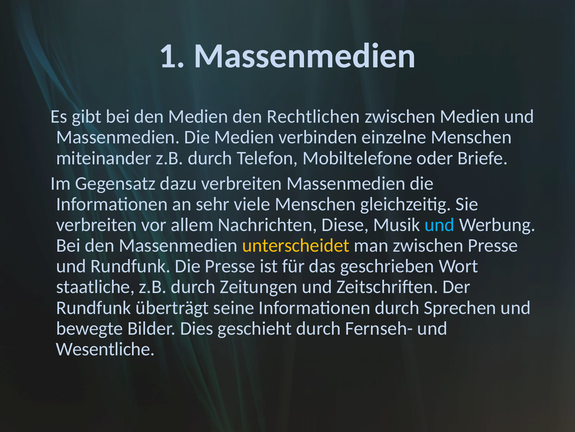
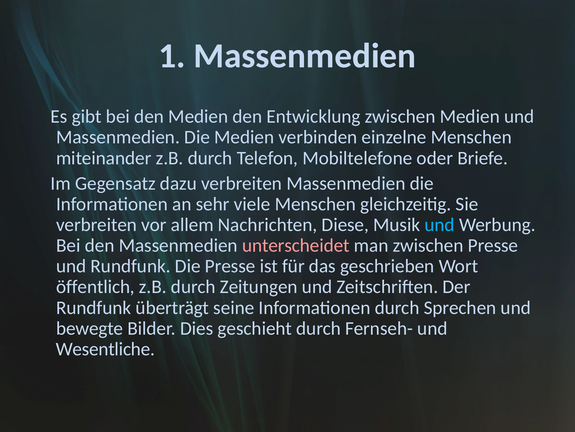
Rechtlichen: Rechtlichen -> Entwicklung
unterscheidet colour: yellow -> pink
staatliche: staatliche -> öffentlich
